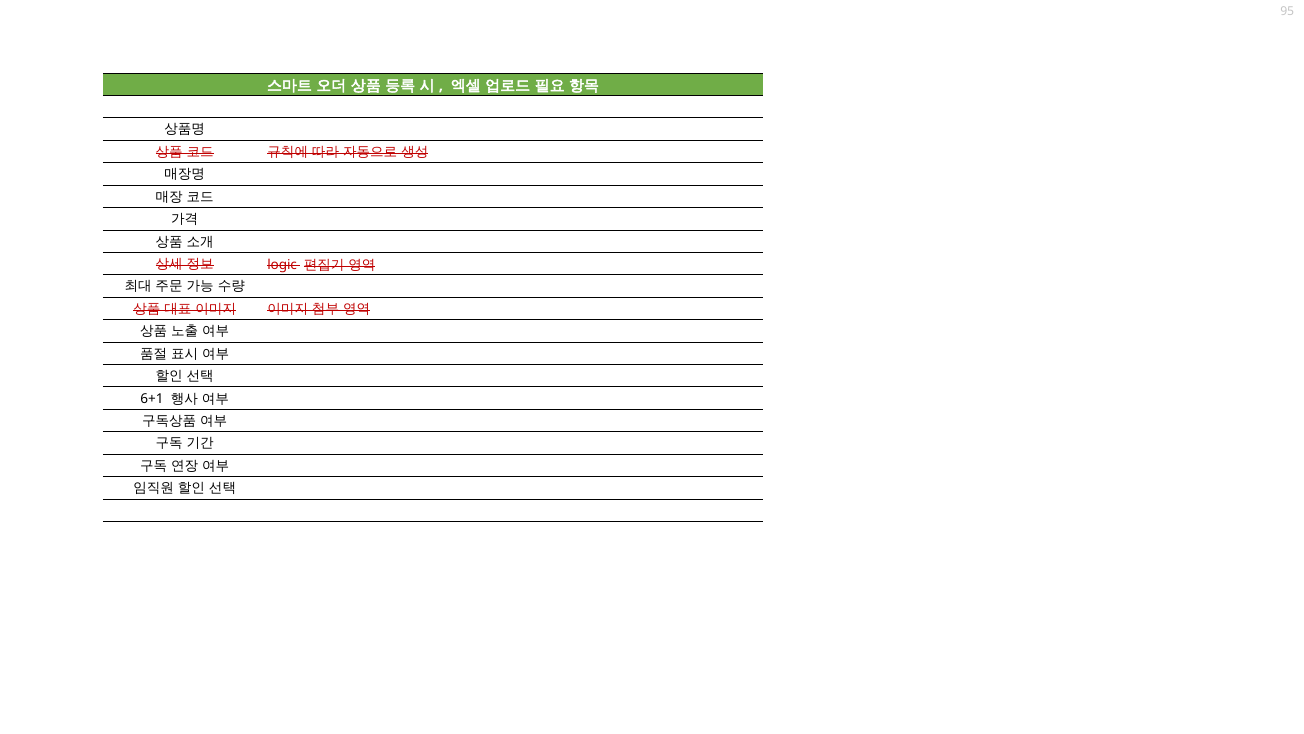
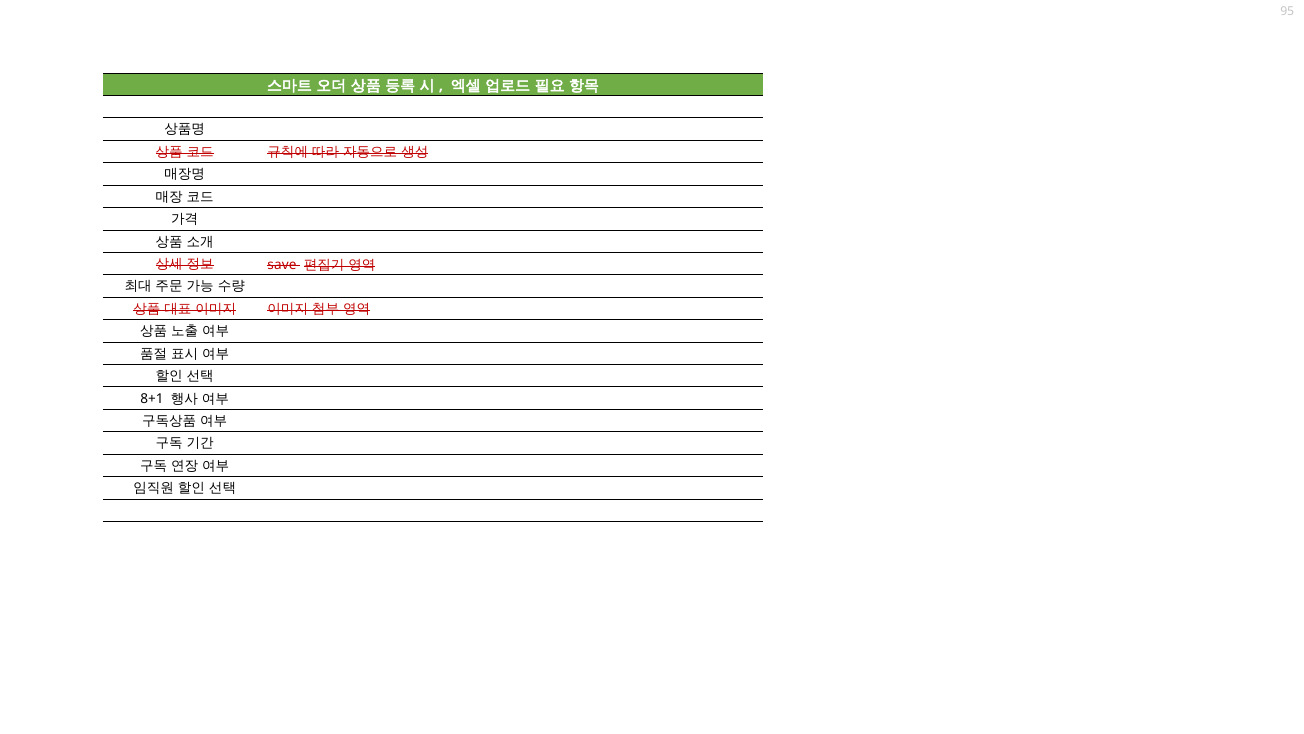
logic: logic -> save
6+1: 6+1 -> 8+1
